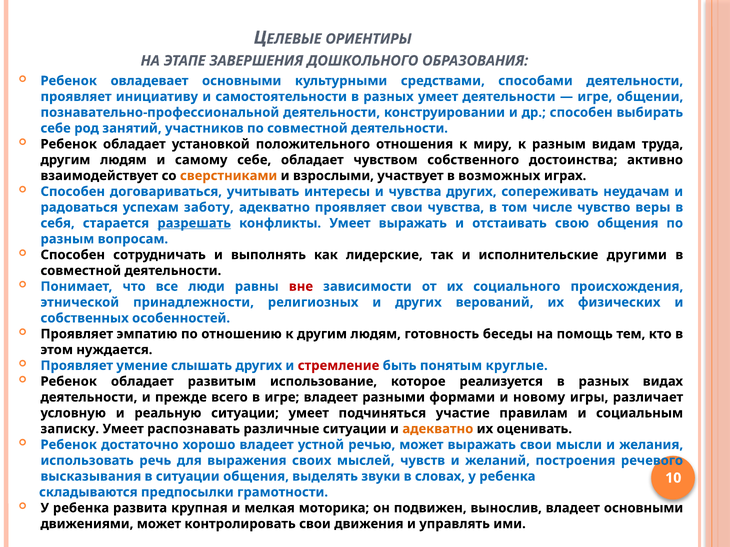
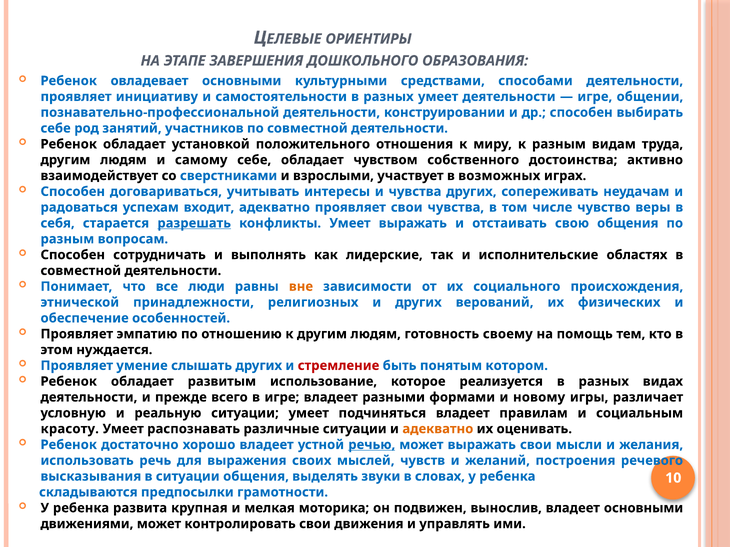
сверстниками colour: orange -> blue
заботу: заботу -> входит
другими: другими -> областях
вне colour: red -> orange
собственных: собственных -> обеспечение
беседы: беседы -> своему
круглые: круглые -> котором
подчиняться участие: участие -> владеет
записку: записку -> красоту
речью underline: none -> present
